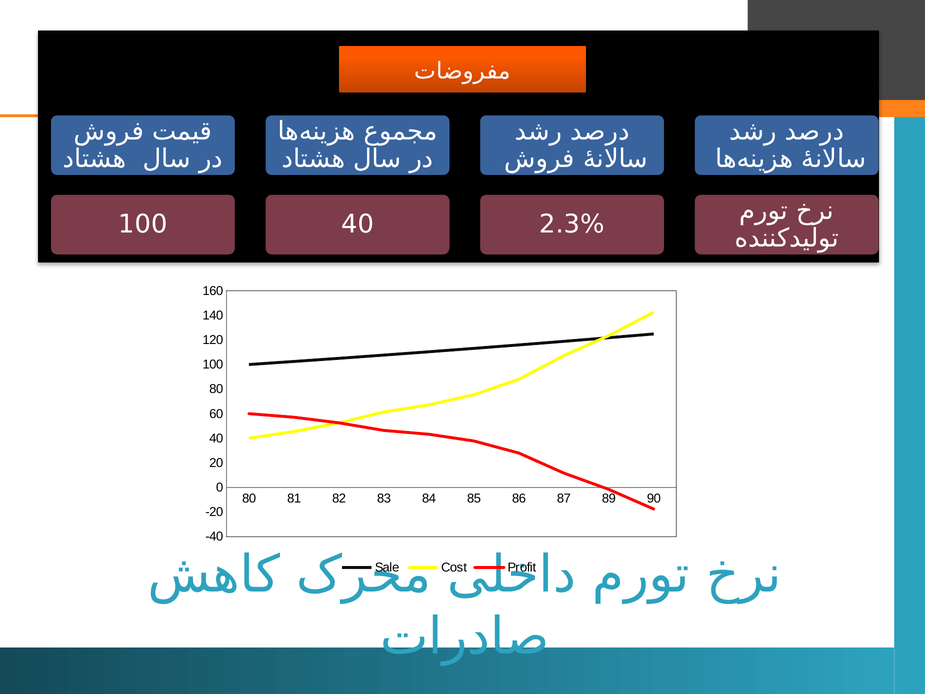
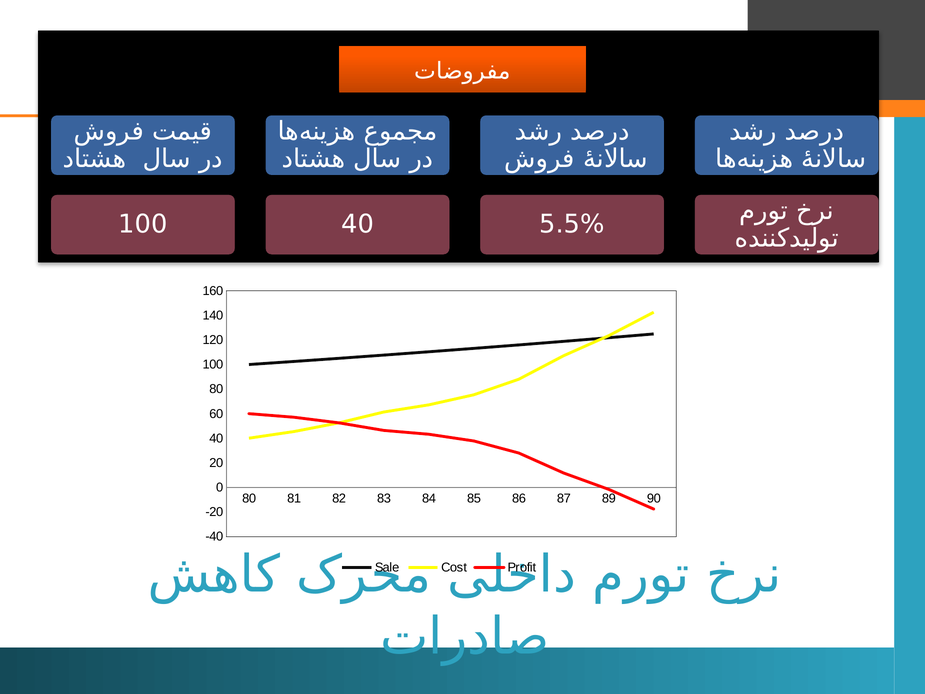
2.3%: 2.3% -> 5.5%
